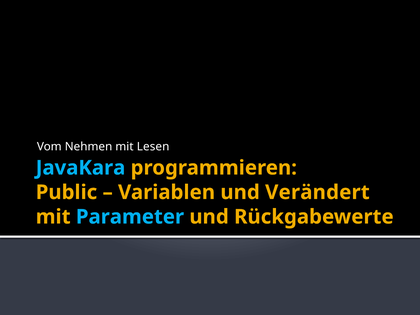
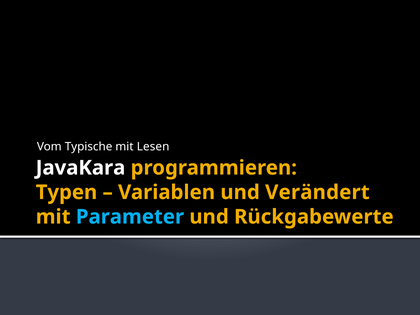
Nehmen: Nehmen -> Typische
JavaKara colour: light blue -> white
Public: Public -> Typen
